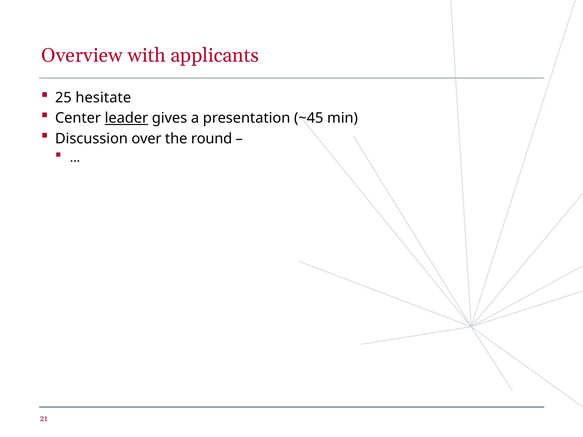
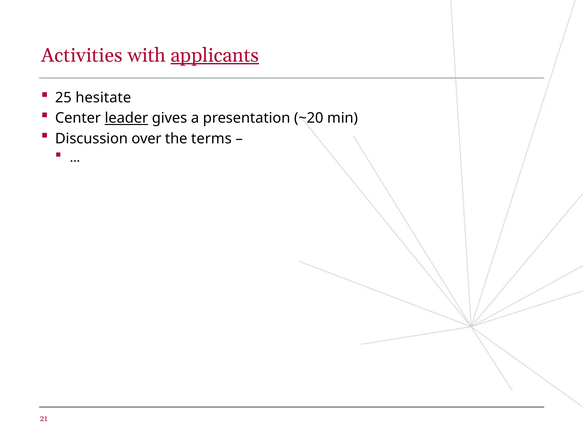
Overview: Overview -> Activities
applicants underline: none -> present
~45: ~45 -> ~20
round: round -> terms
